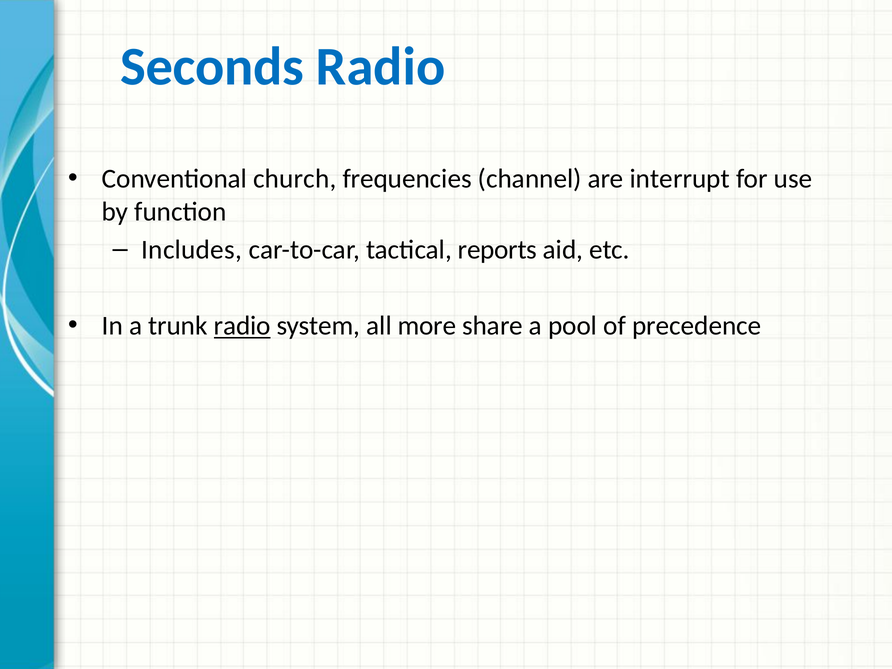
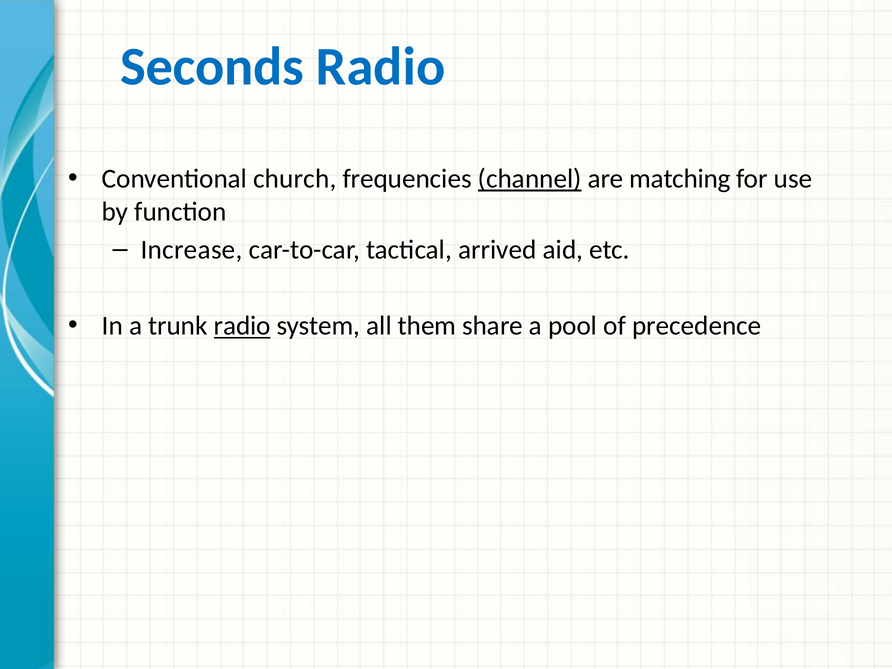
channel underline: none -> present
interrupt: interrupt -> matching
Includes: Includes -> Increase
reports: reports -> arrived
more: more -> them
